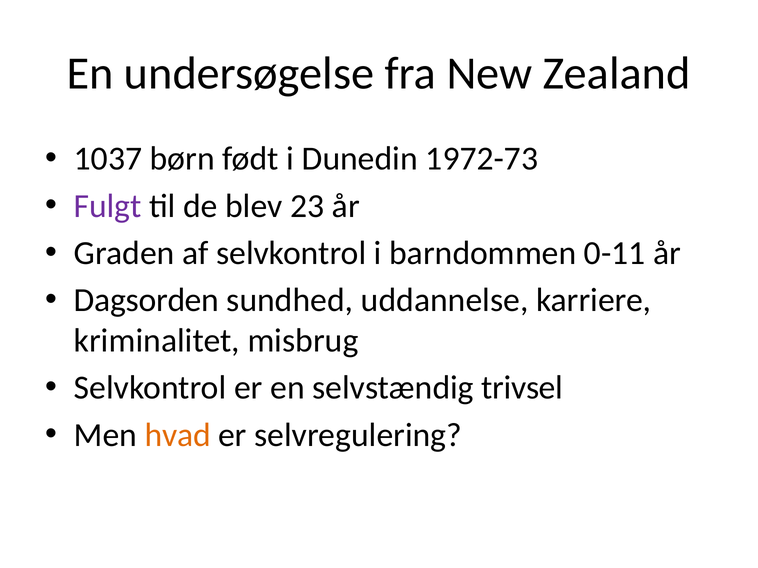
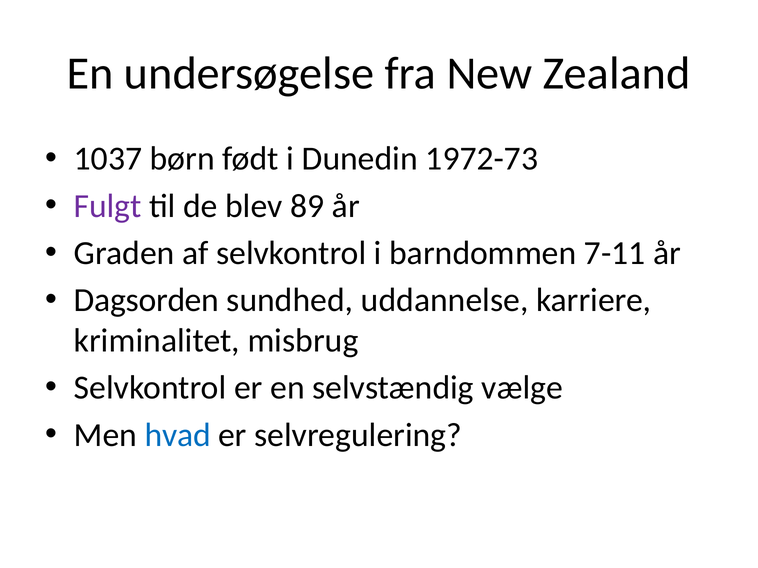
23: 23 -> 89
0-11: 0-11 -> 7-11
trivsel: trivsel -> vælge
hvad colour: orange -> blue
